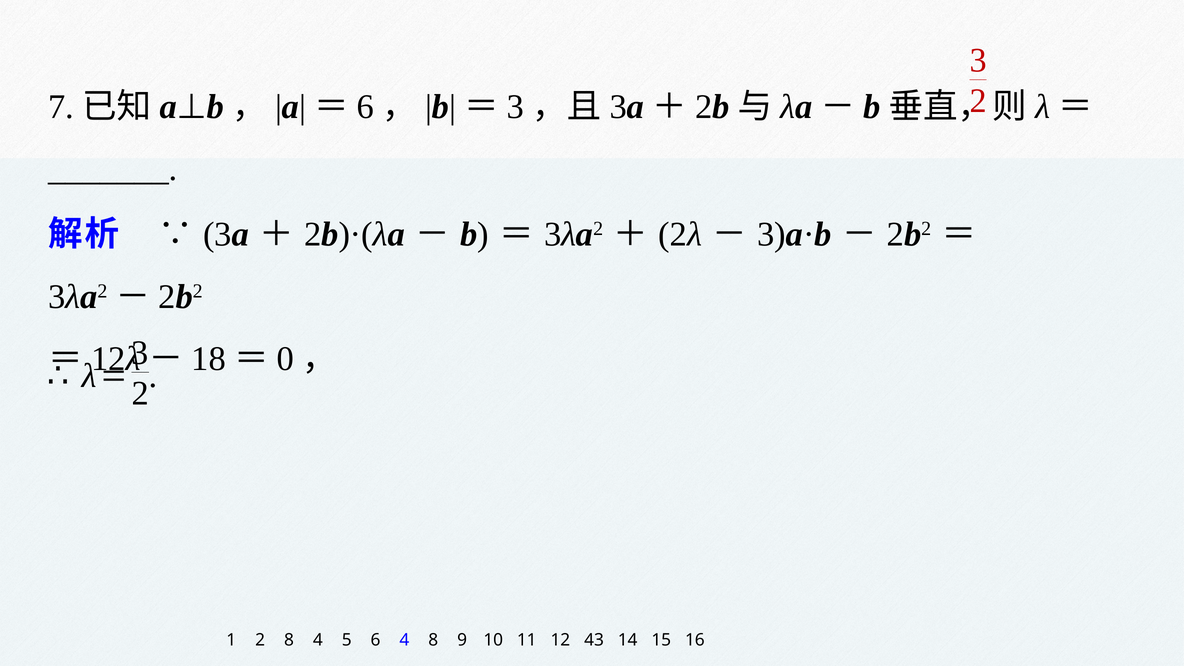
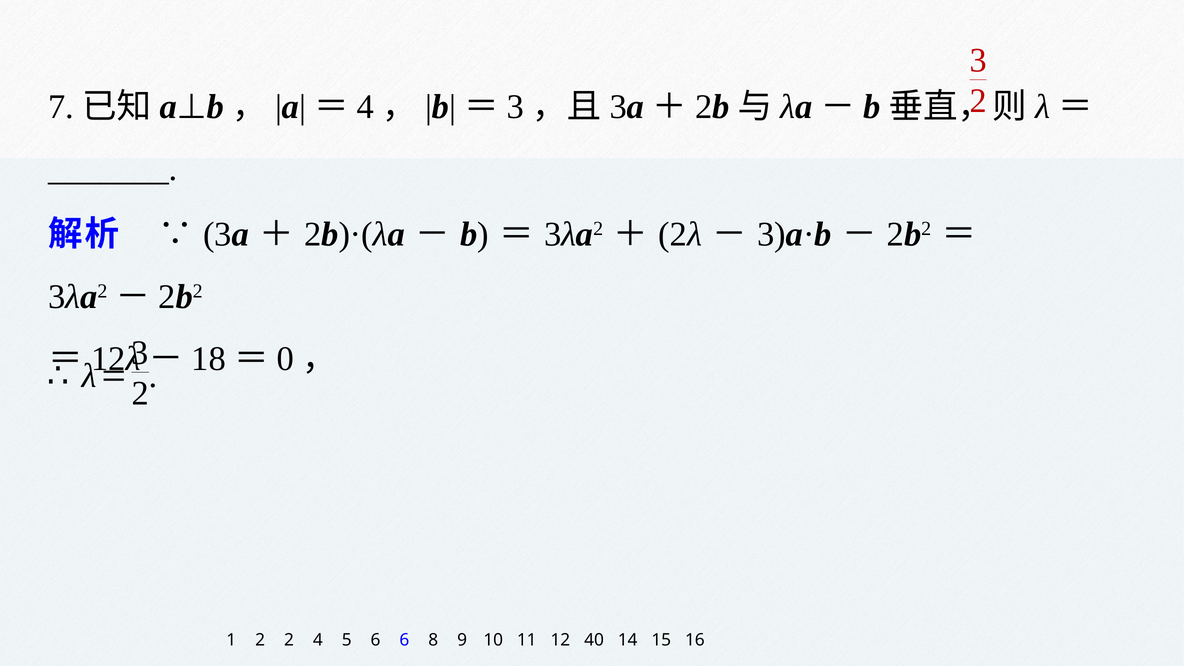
6 at (366, 107): 6 -> 4
2 8: 8 -> 2
6 4: 4 -> 6
43: 43 -> 40
